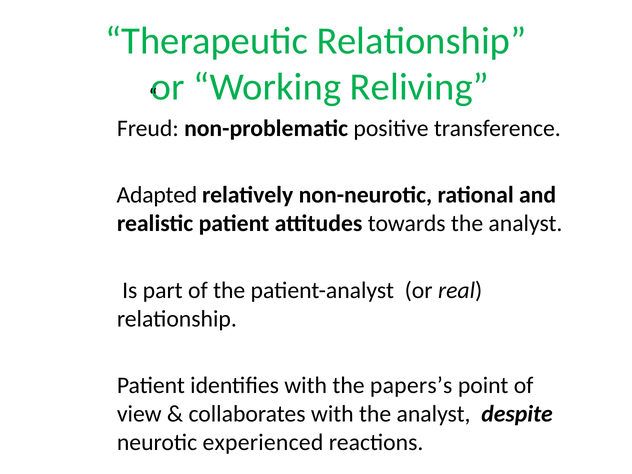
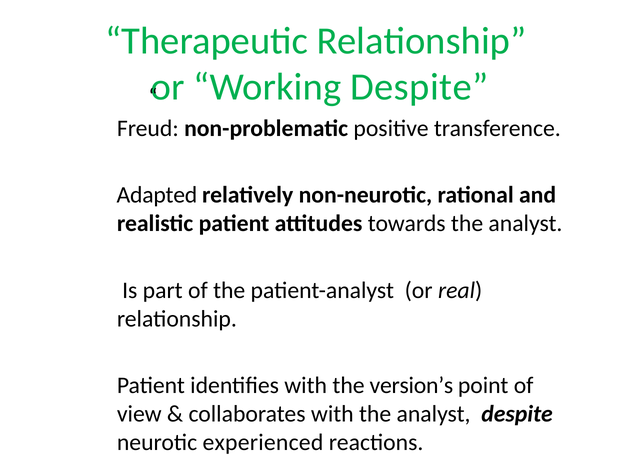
Working Reliving: Reliving -> Despite
papers’s: papers’s -> version’s
